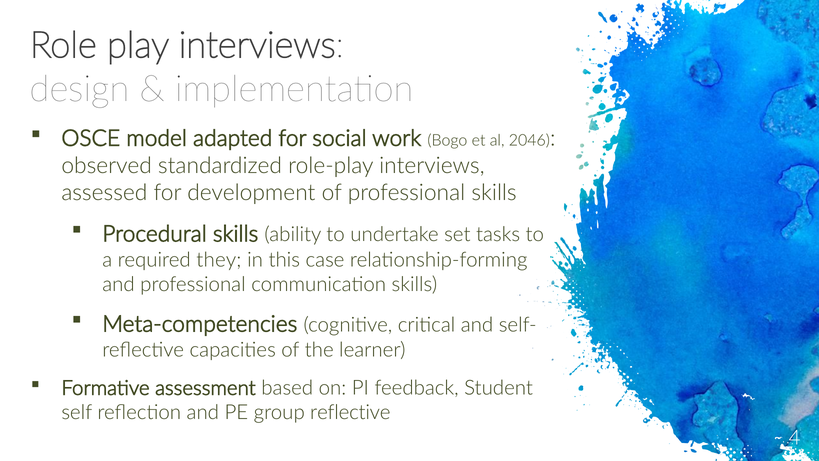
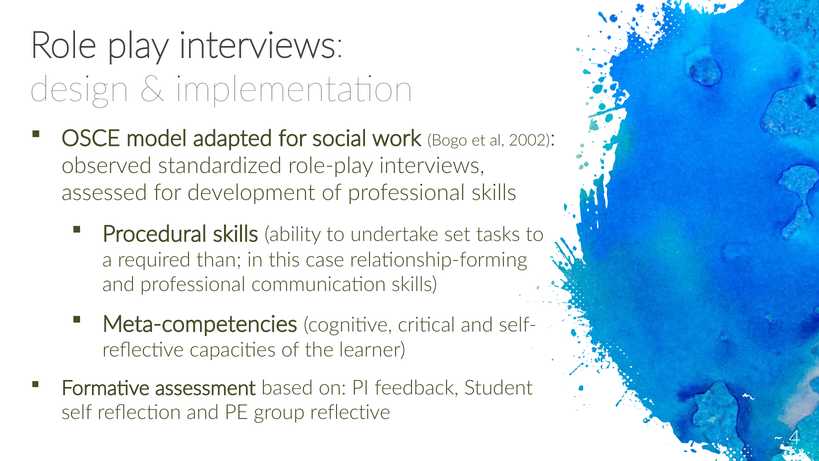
2046: 2046 -> 2002
they: they -> than
